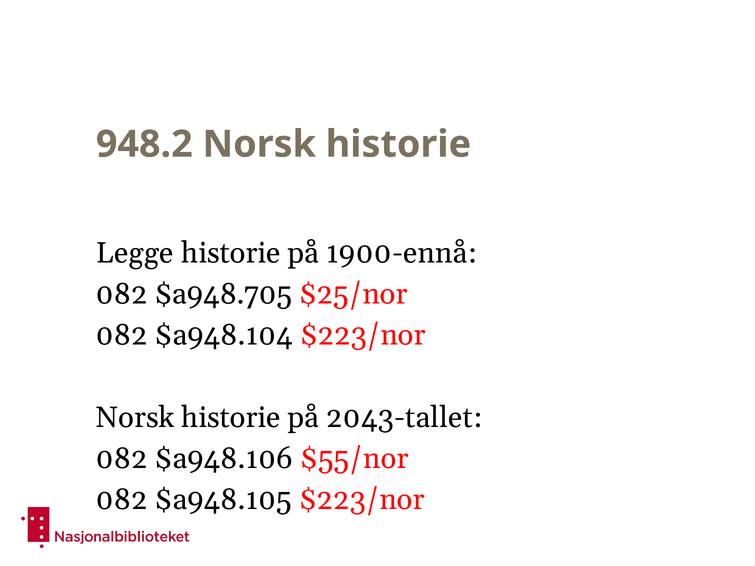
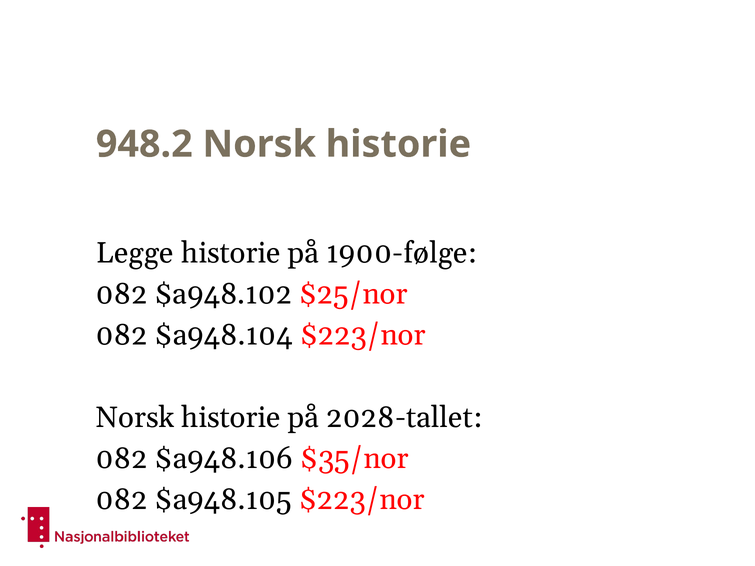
1900-ennå: 1900-ennå -> 1900-følge
$a948.705: $a948.705 -> $a948.102
2043-tallet: 2043-tallet -> 2028-tallet
$55/nor: $55/nor -> $35/nor
